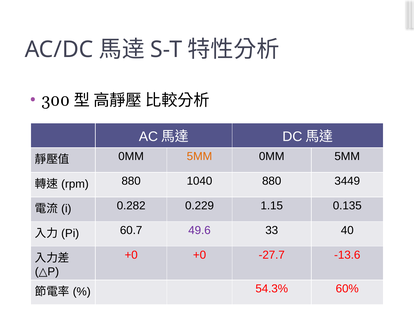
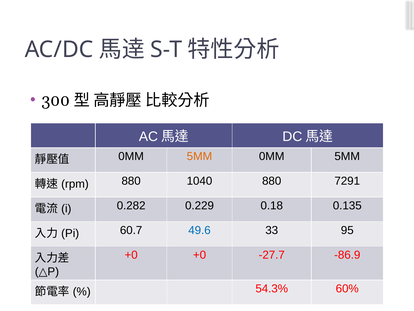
3449: 3449 -> 7291
1.15: 1.15 -> 0.18
49.6 colour: purple -> blue
40: 40 -> 95
-13.6: -13.6 -> -86.9
